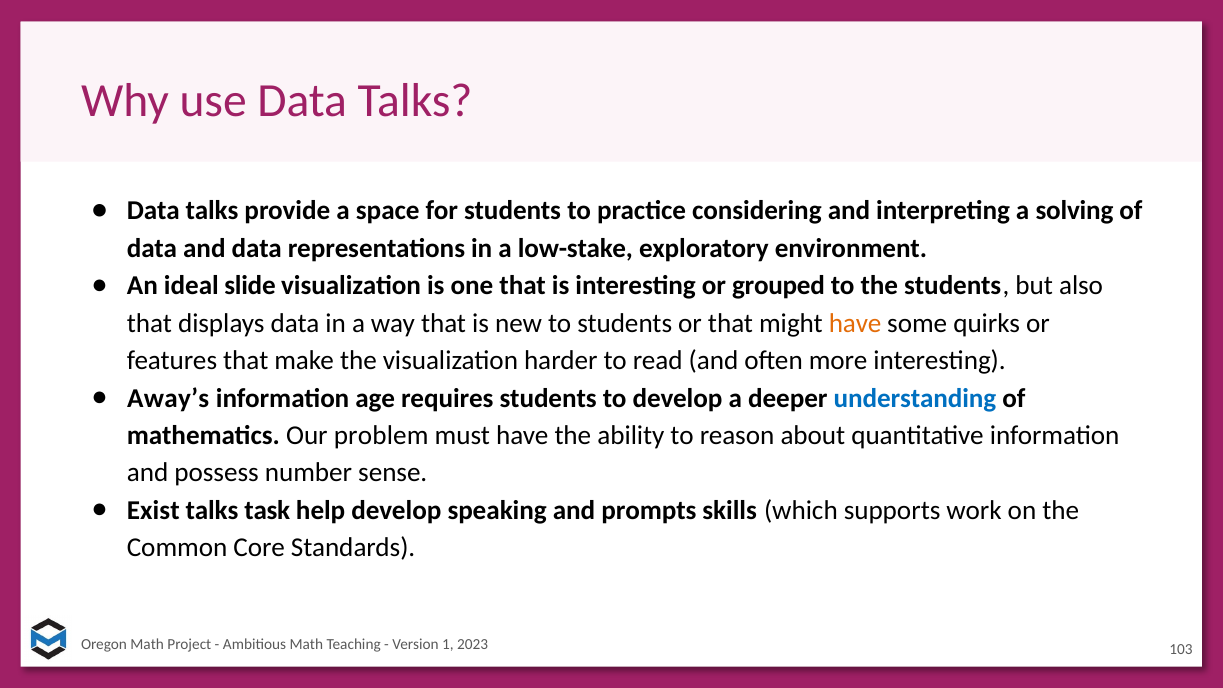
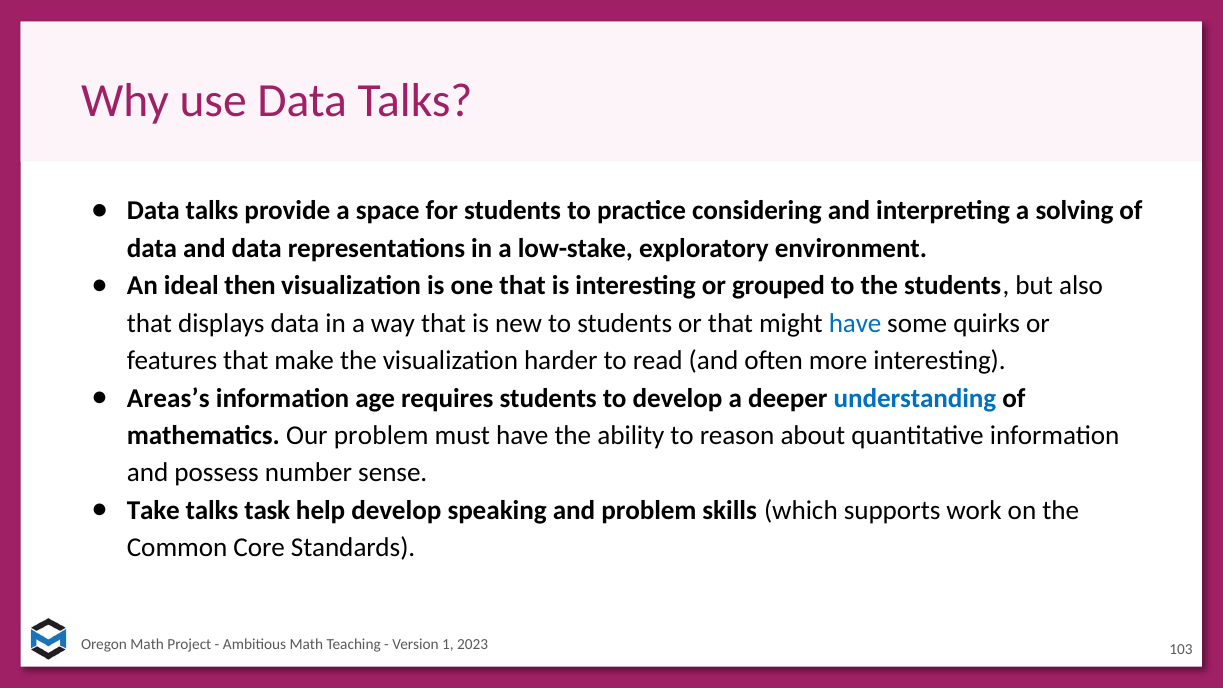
slide: slide -> then
have at (855, 323) colour: orange -> blue
Away’s: Away’s -> Areas’s
Exist: Exist -> Take
and prompts: prompts -> problem
